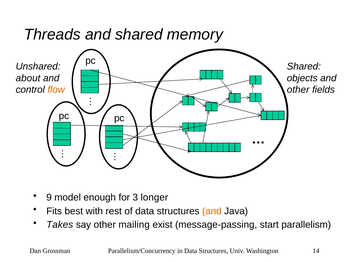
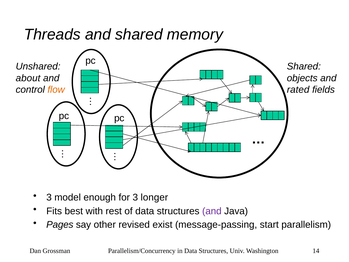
other at (298, 90): other -> rated
9 at (49, 197): 9 -> 3
and at (212, 211) colour: orange -> purple
Takes: Takes -> Pages
mailing: mailing -> revised
